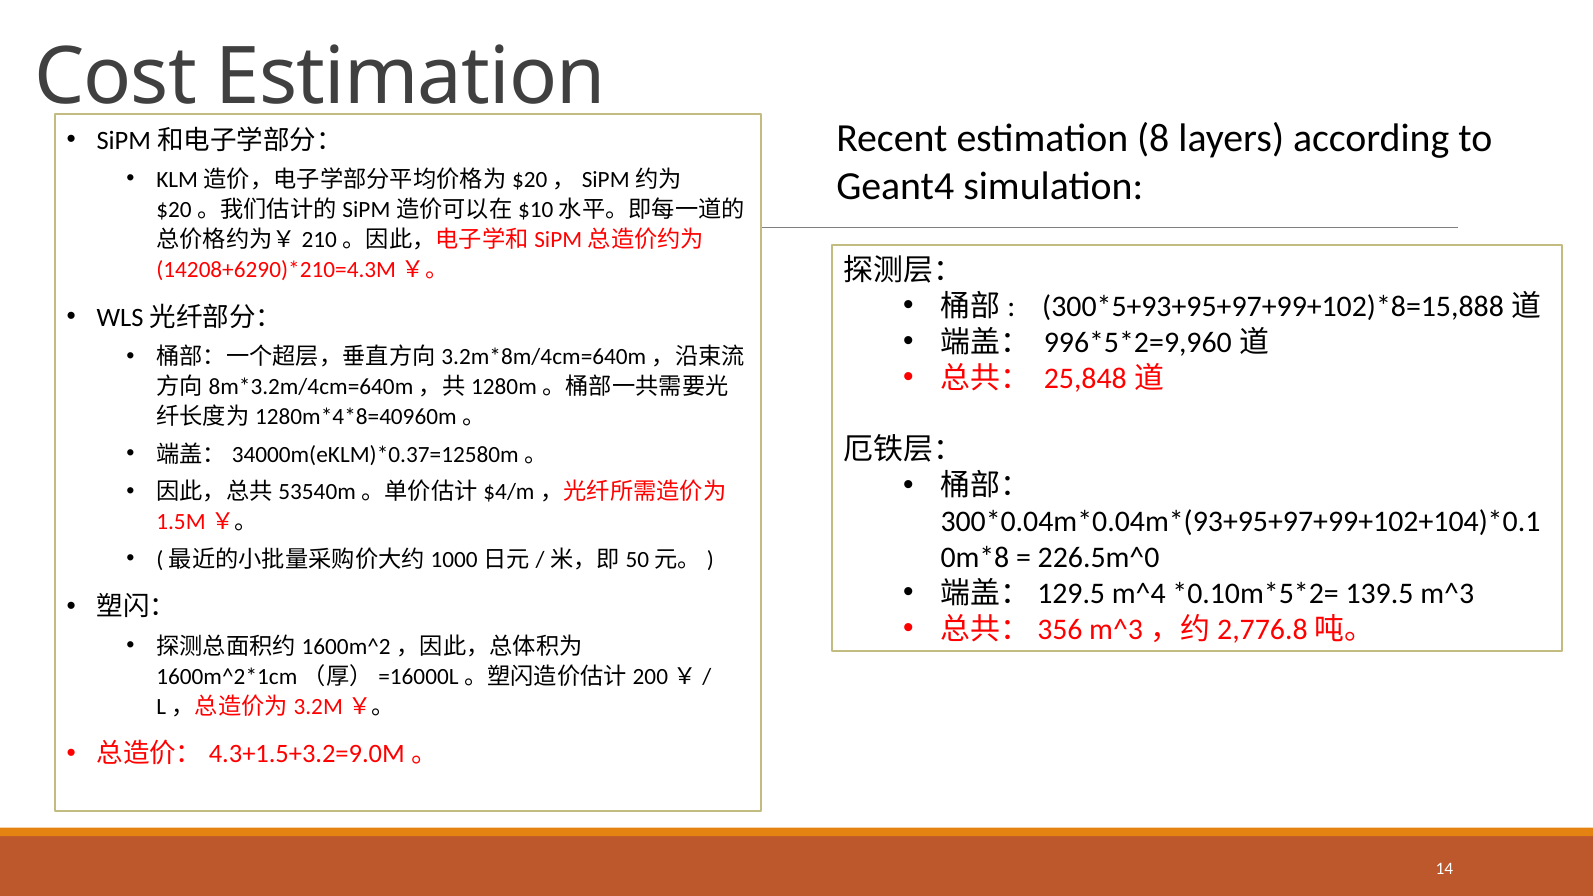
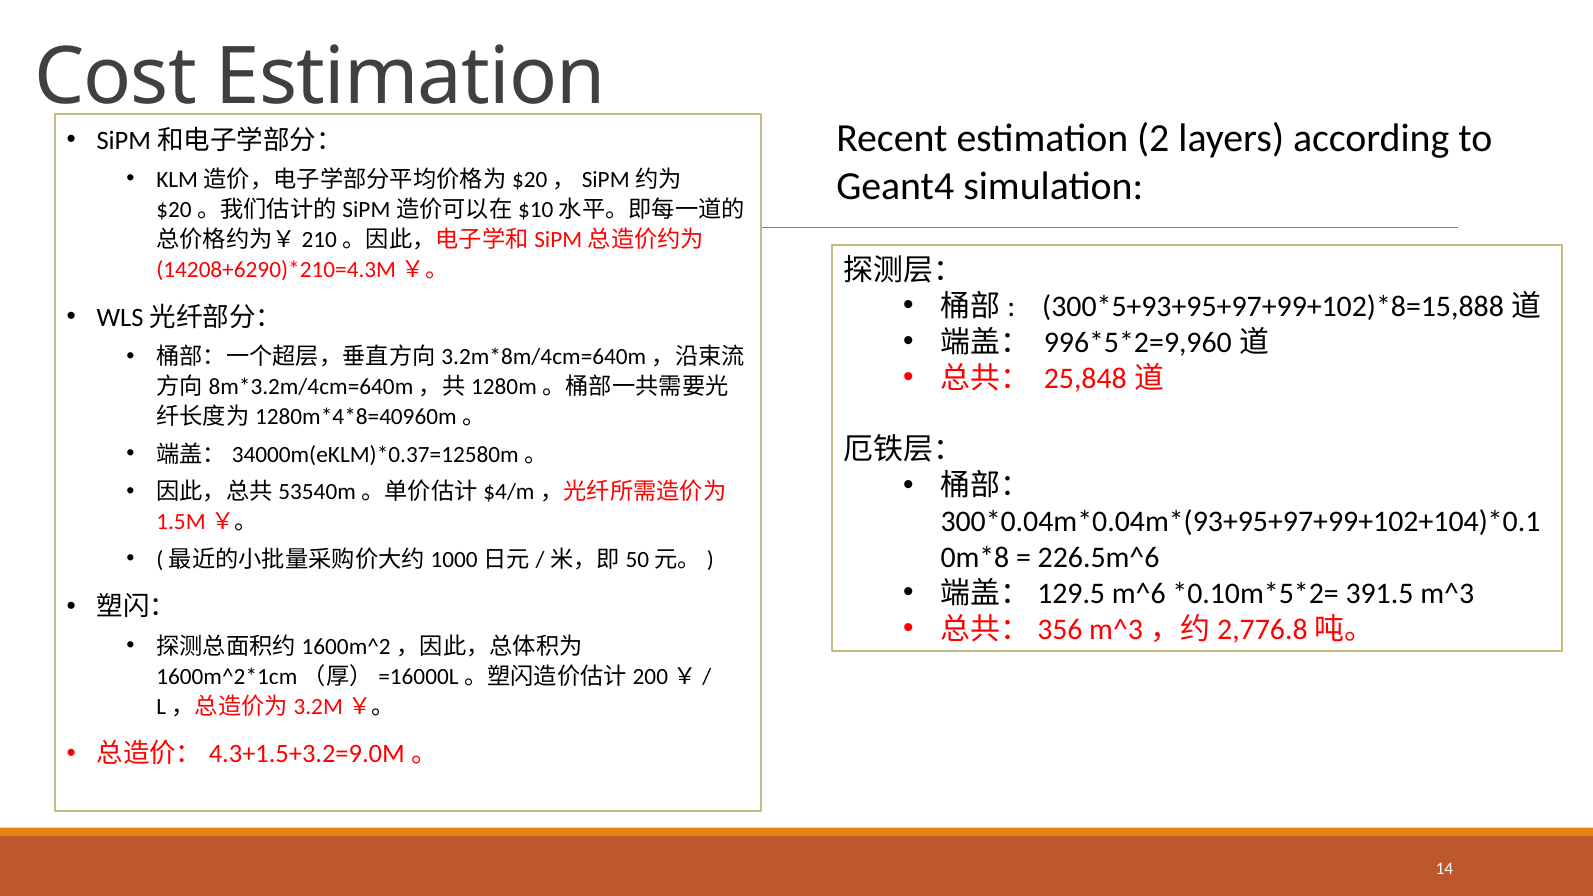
8: 8 -> 2
226.5m^0: 226.5m^0 -> 226.5m^6
m^4: m^4 -> m^6
139.5: 139.5 -> 391.5
